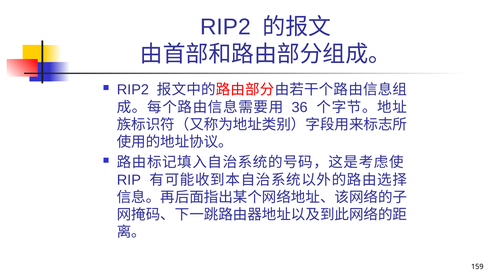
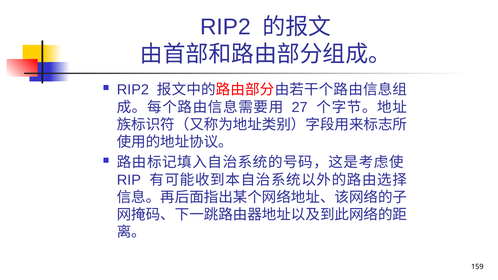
36: 36 -> 27
